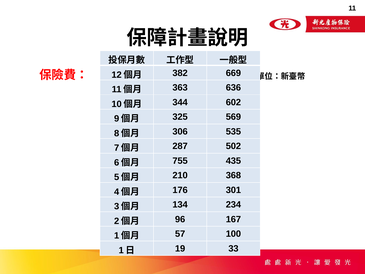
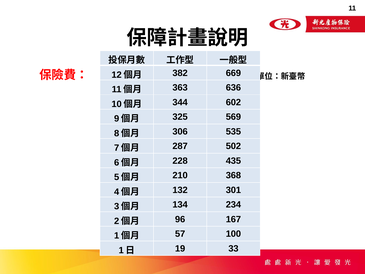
755: 755 -> 228
176: 176 -> 132
